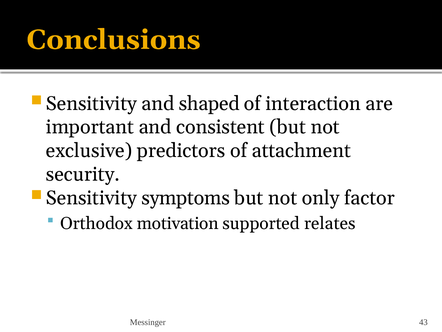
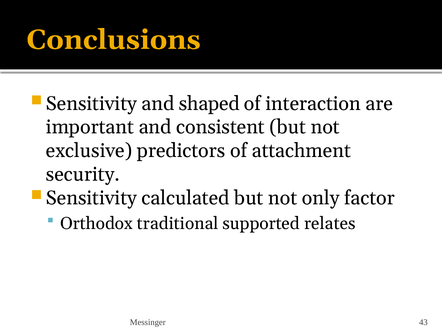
symptoms: symptoms -> calculated
motivation: motivation -> traditional
